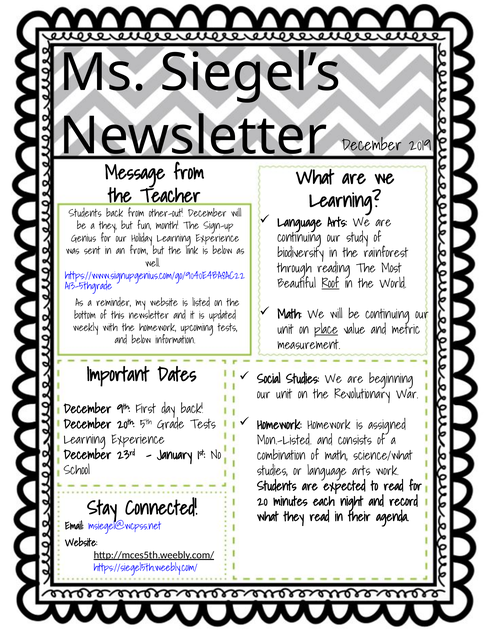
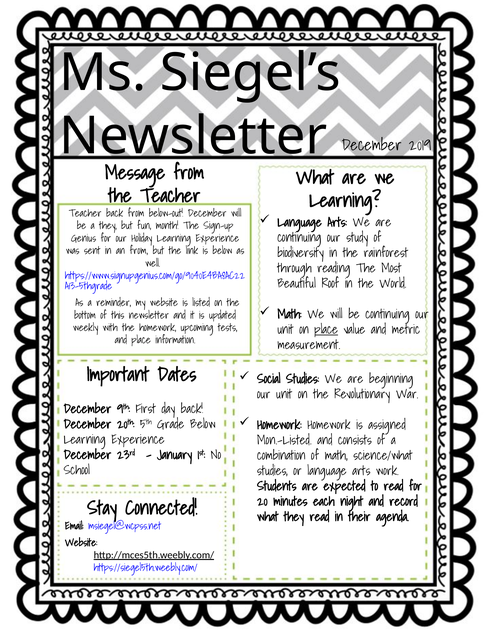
Students at (85, 214): Students -> Teacher
other-out: other-out -> below-out
Roof underline: present -> none
and below: below -> place
Grade Tests: Tests -> Below
